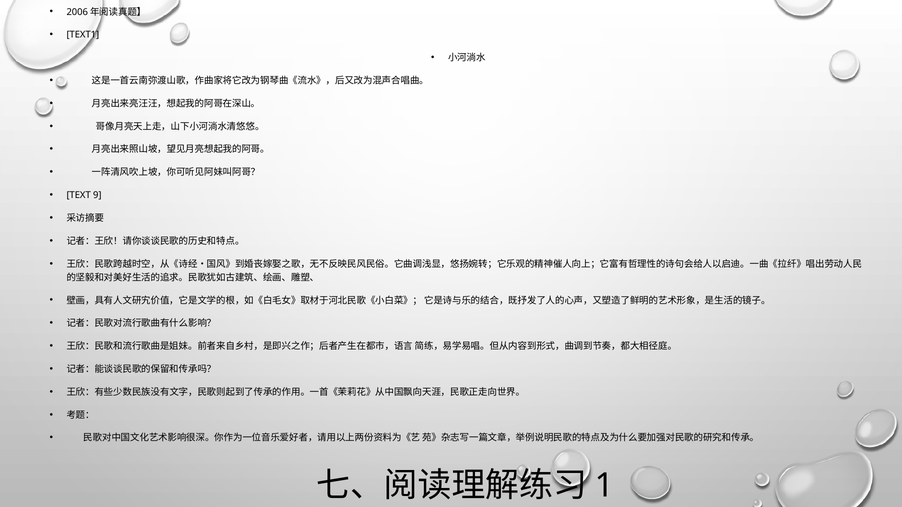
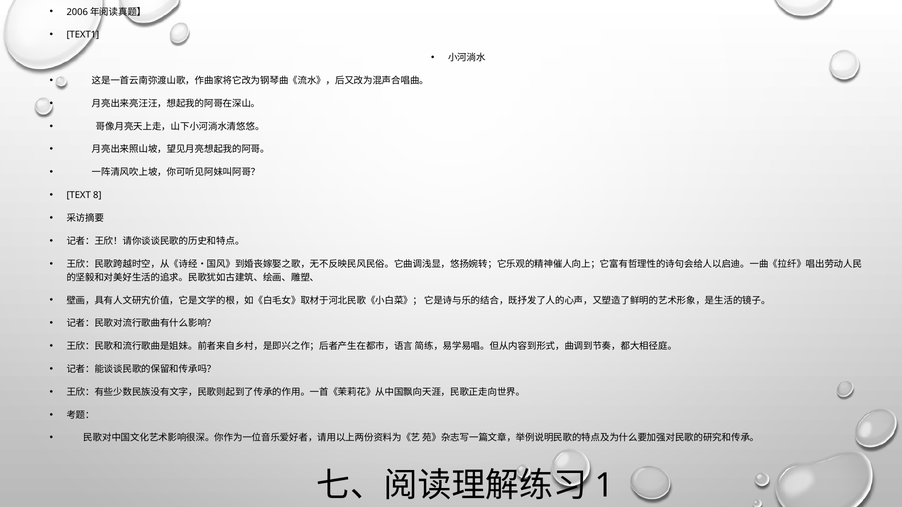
9: 9 -> 8
